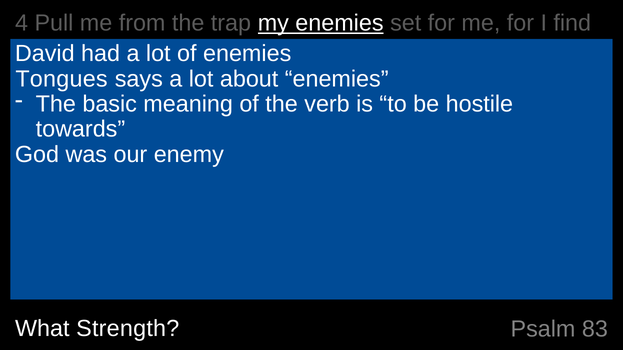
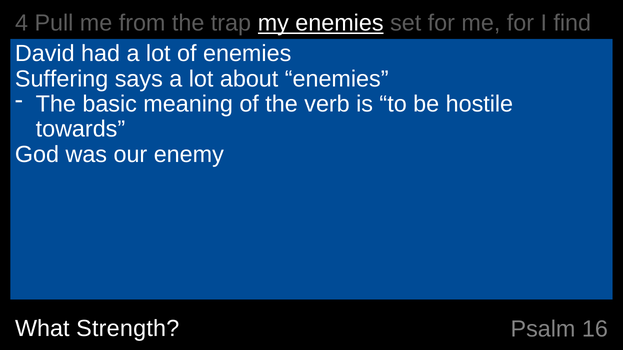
Tongues: Tongues -> Suffering
83: 83 -> 16
